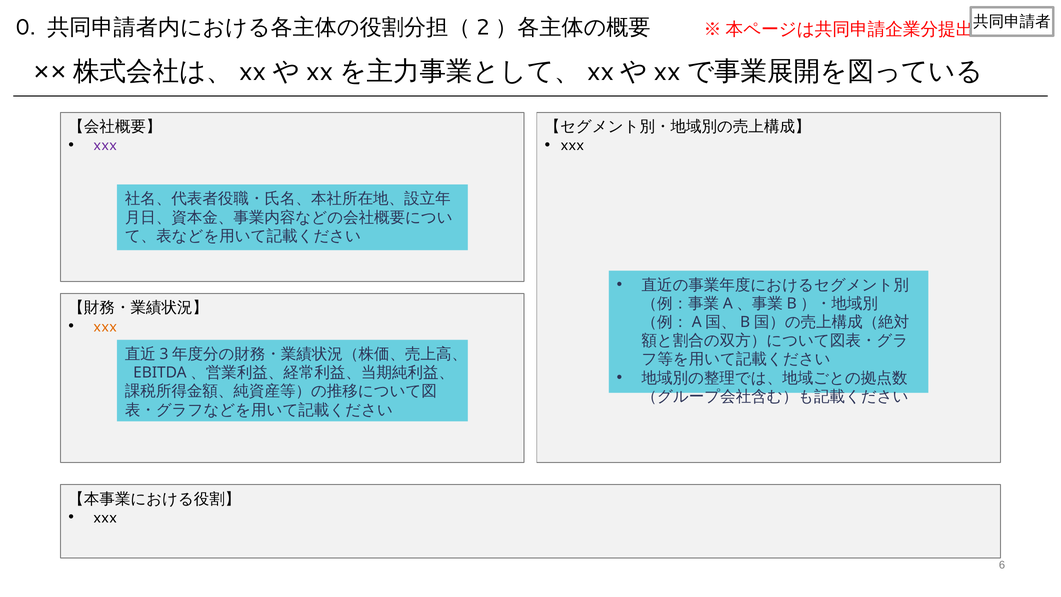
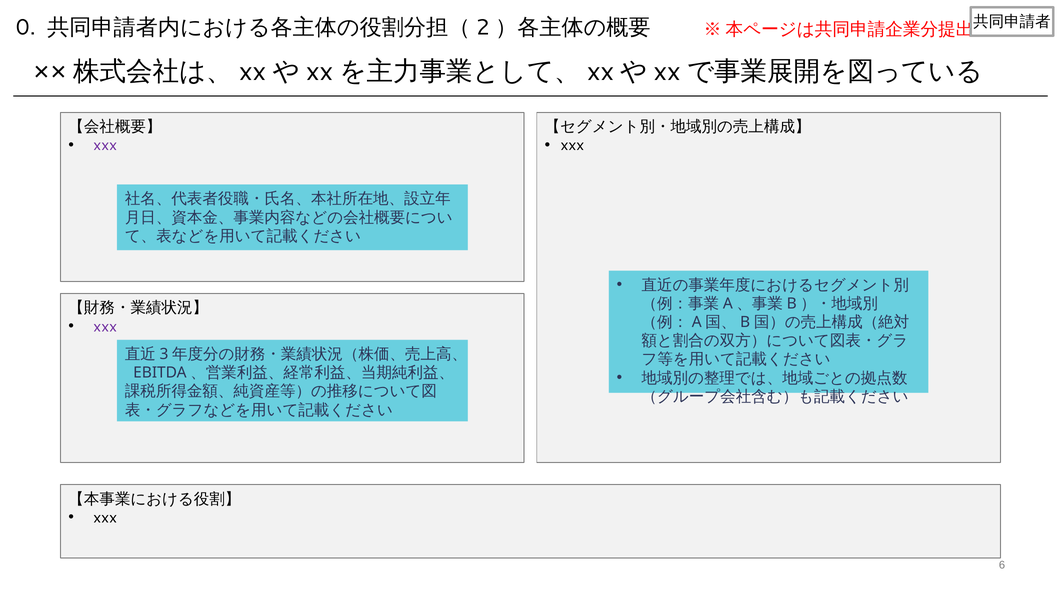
xxx at (105, 326) colour: orange -> purple
